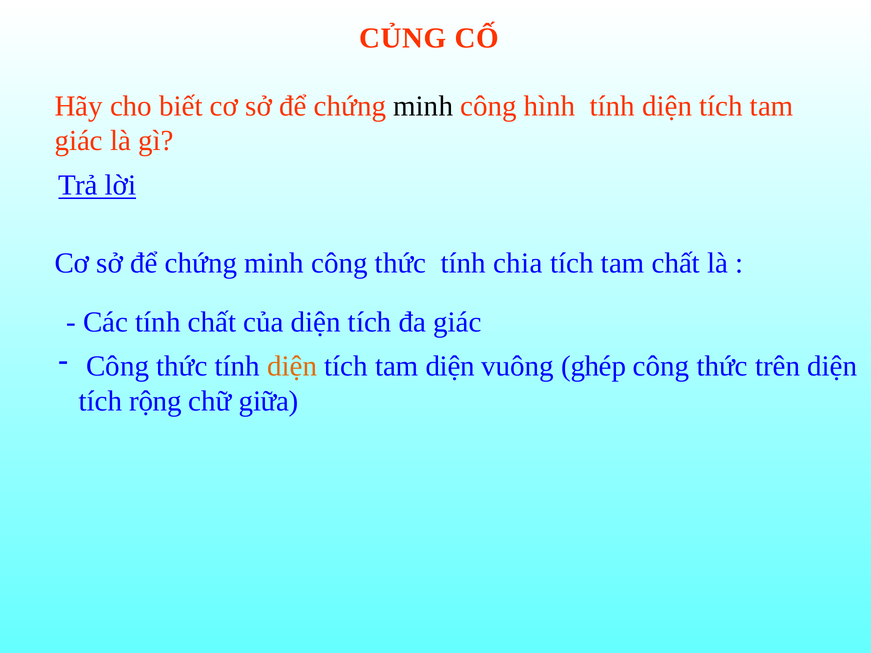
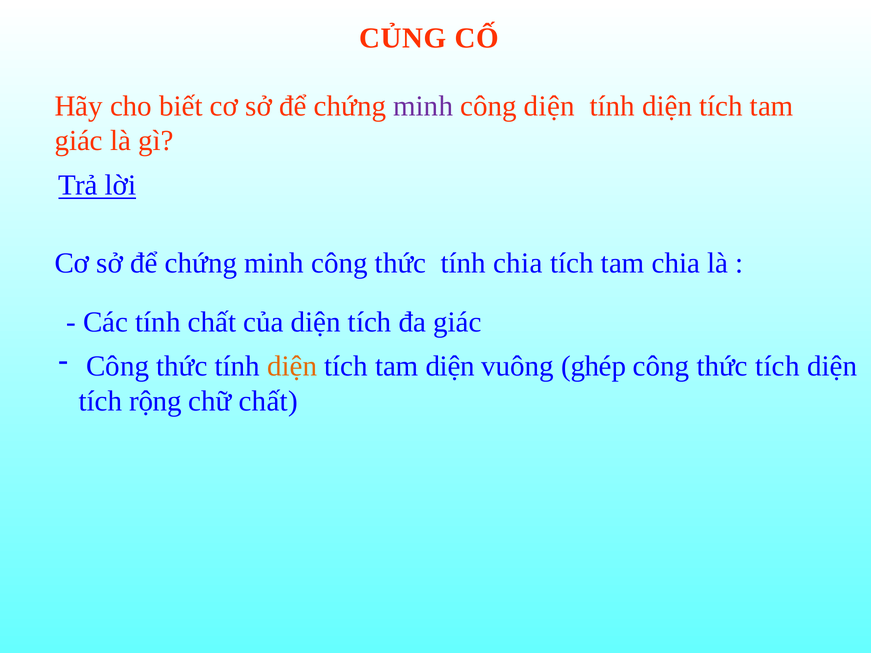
minh at (423, 106) colour: black -> purple
công hình: hình -> diện
tam chất: chất -> chia
thức trên: trên -> tích
chữ giữa: giữa -> chất
